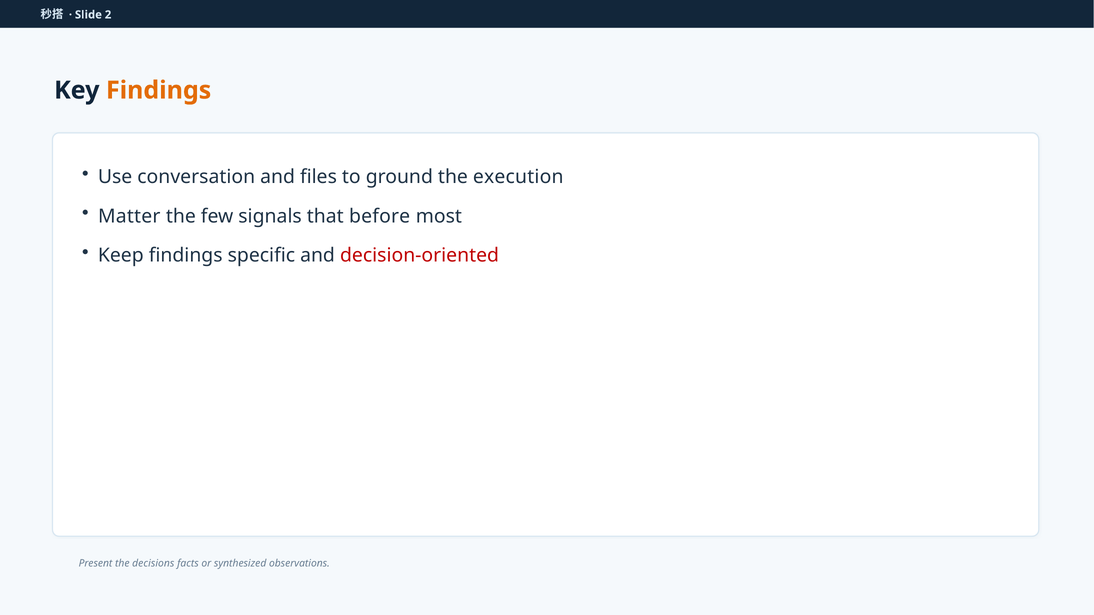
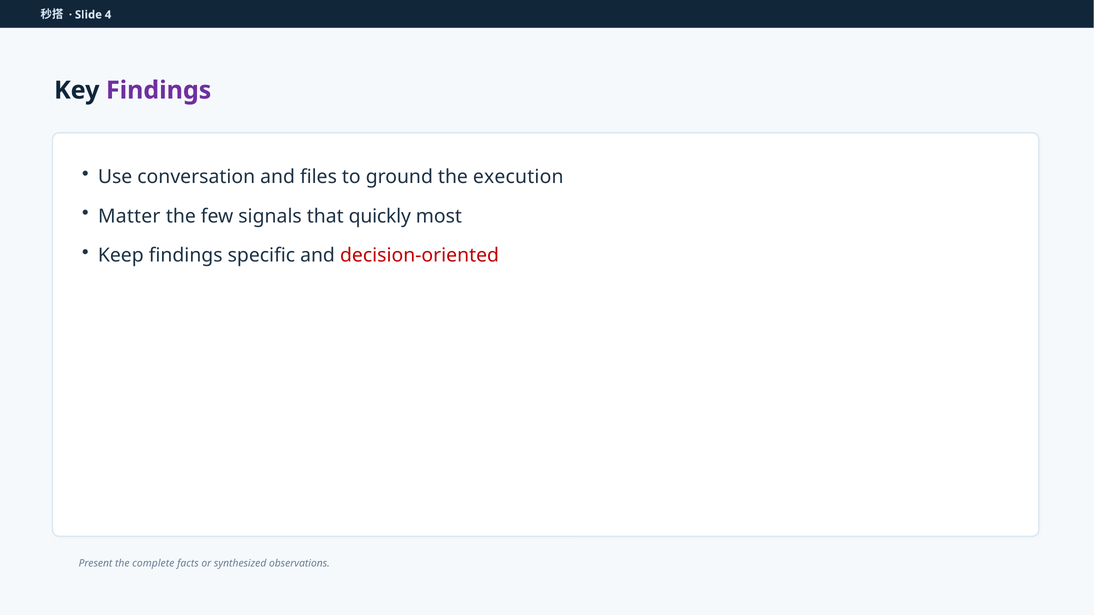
2: 2 -> 4
Findings at (159, 90) colour: orange -> purple
before: before -> quickly
decisions: decisions -> complete
